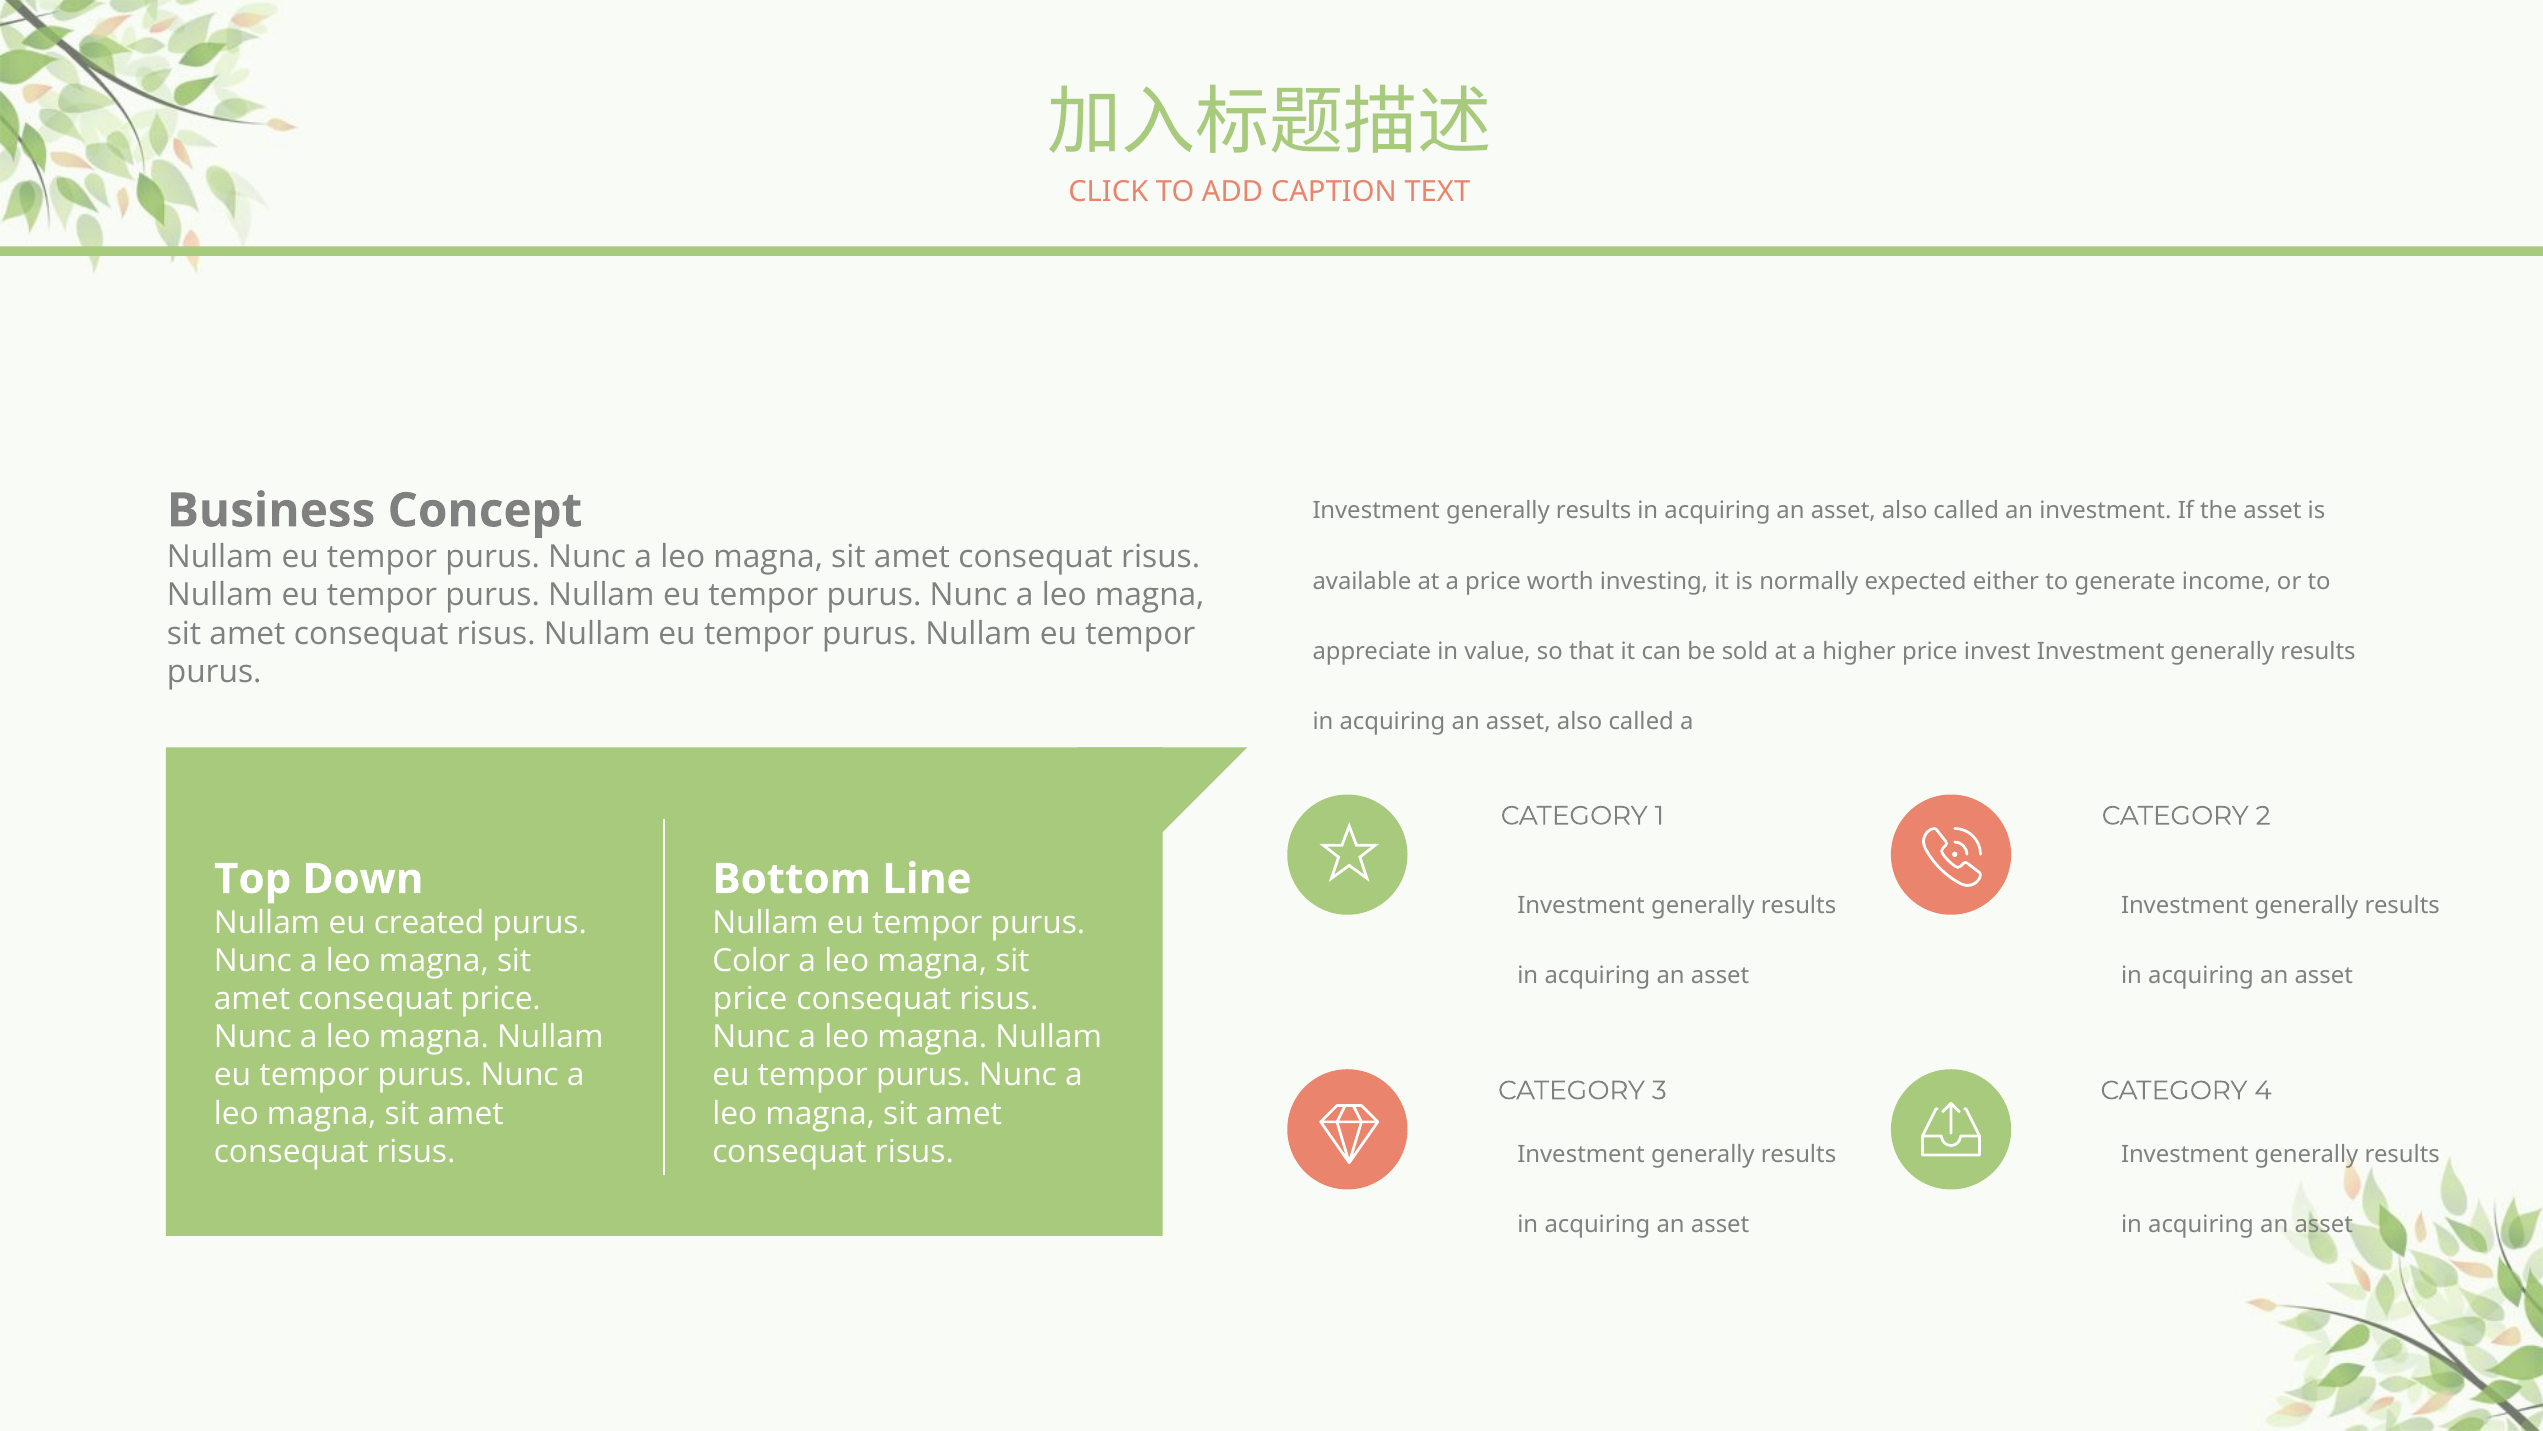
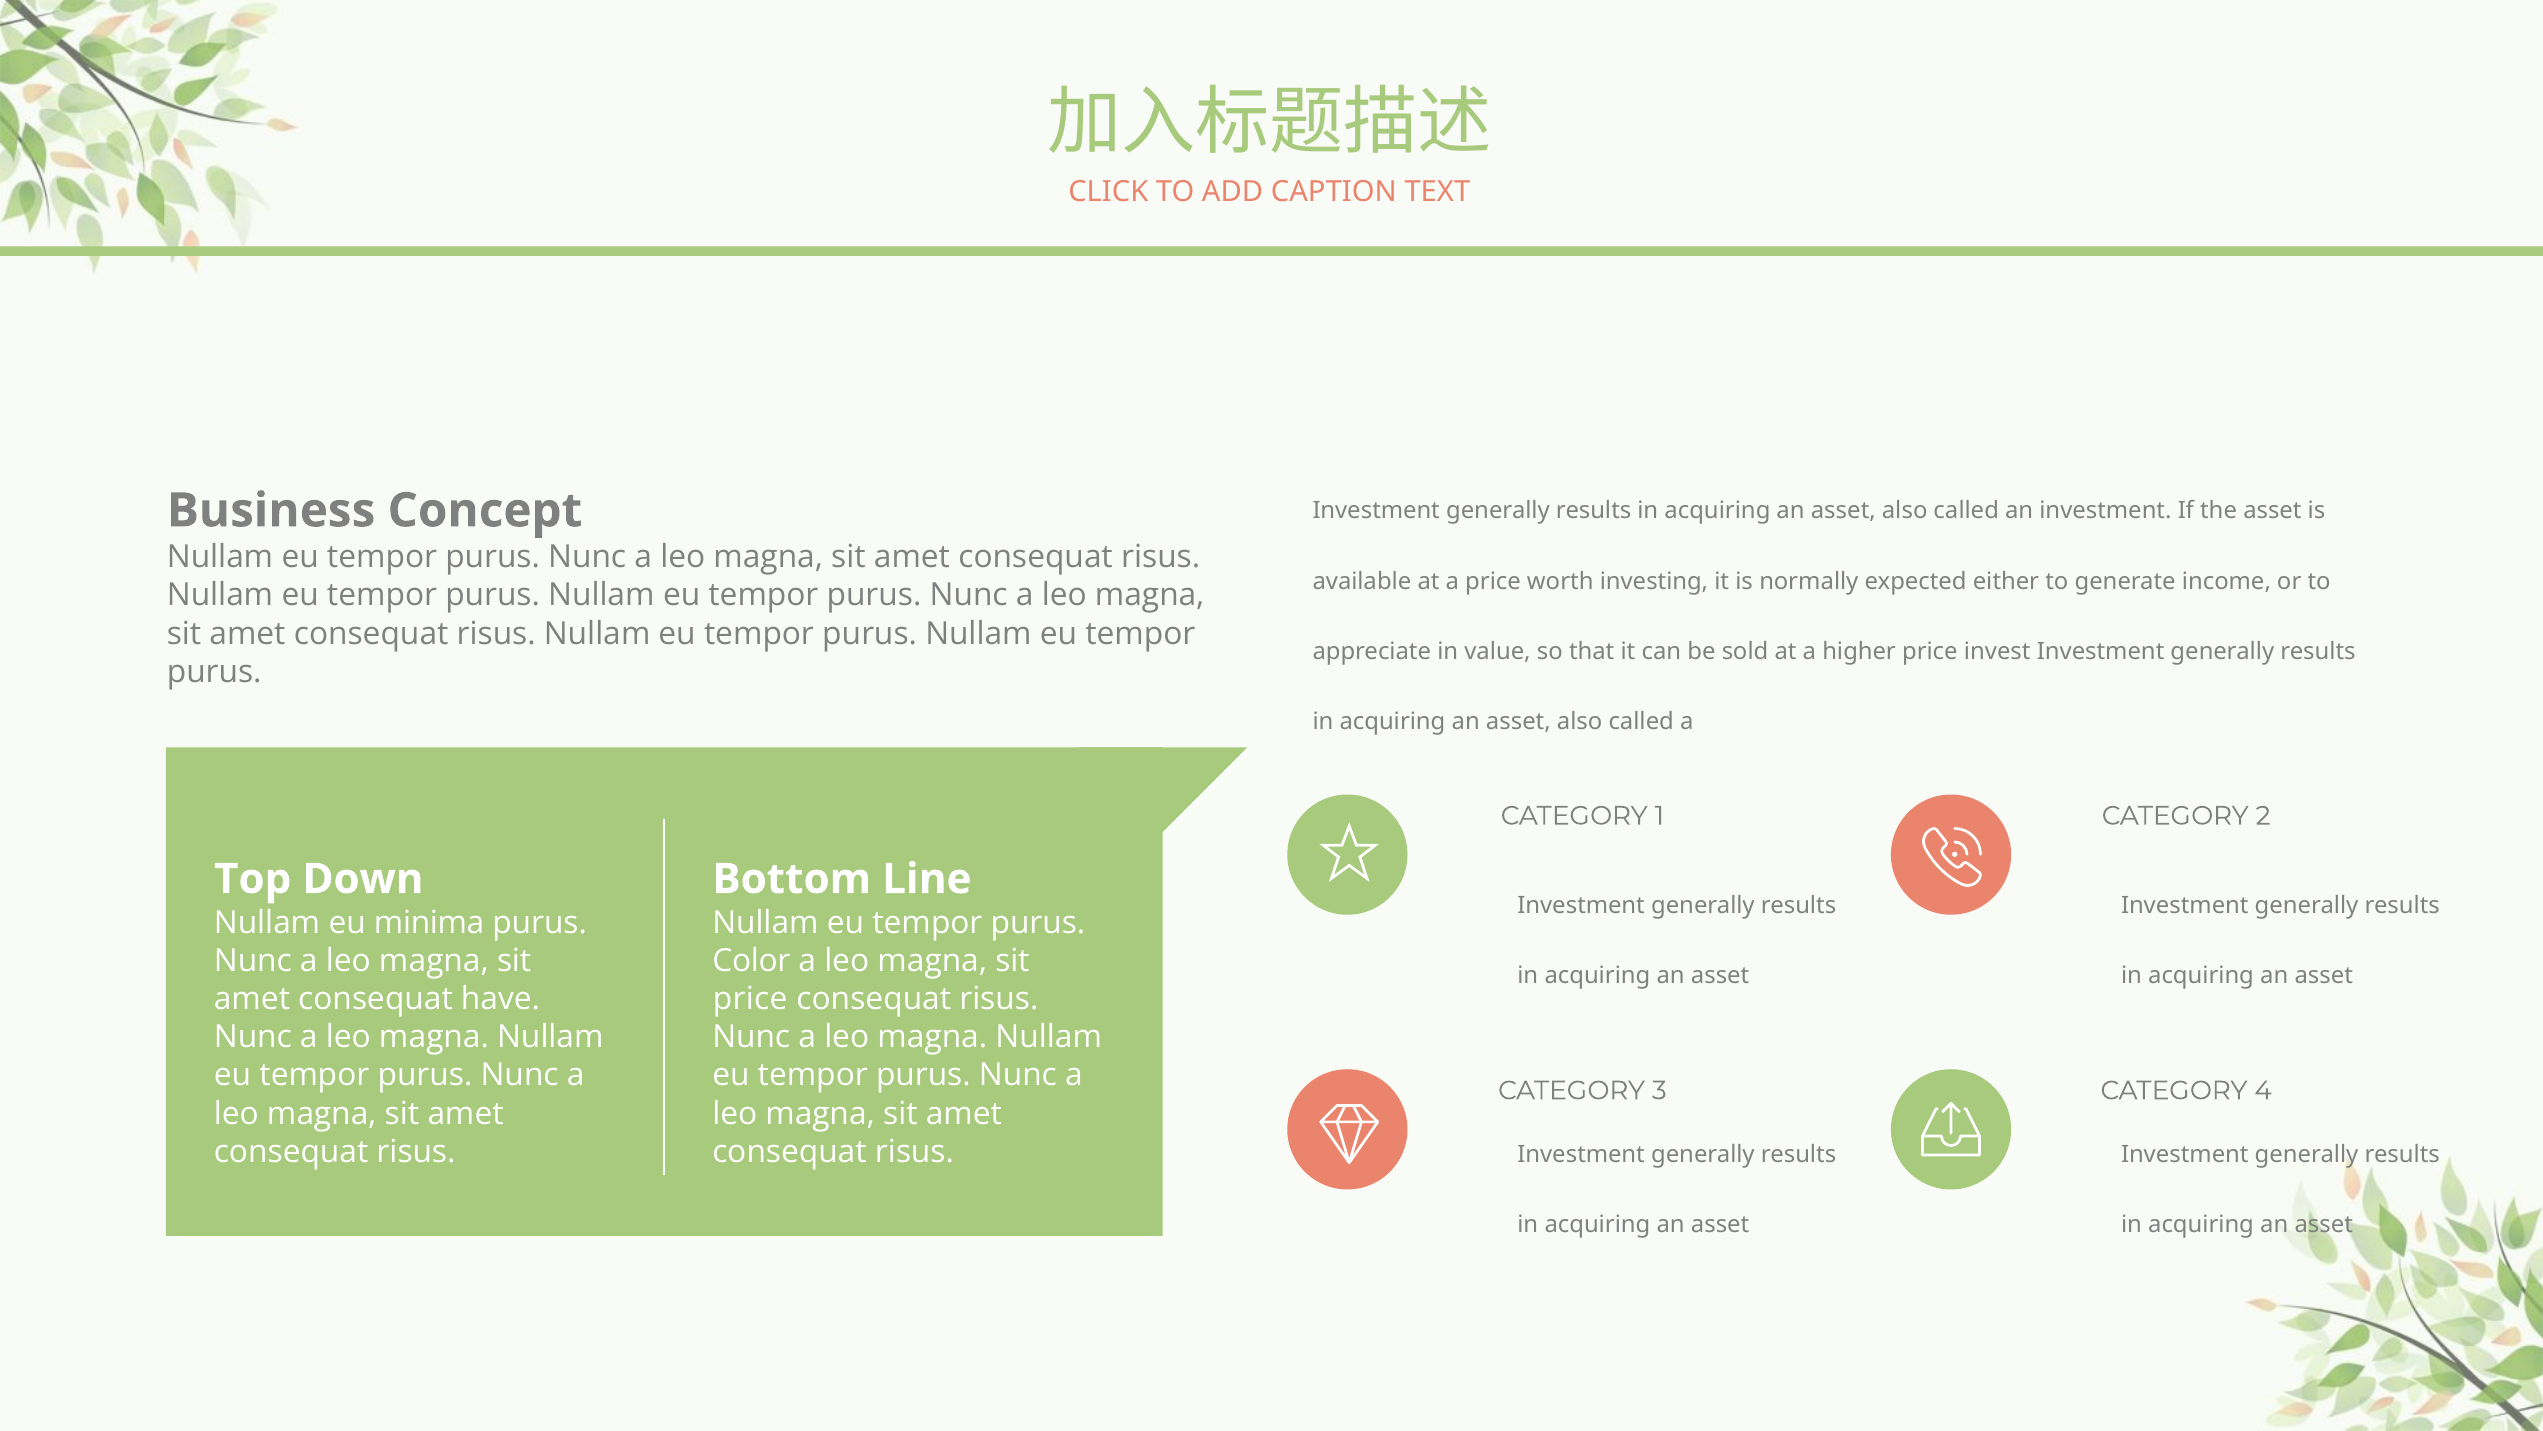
created: created -> minima
consequat price: price -> have
